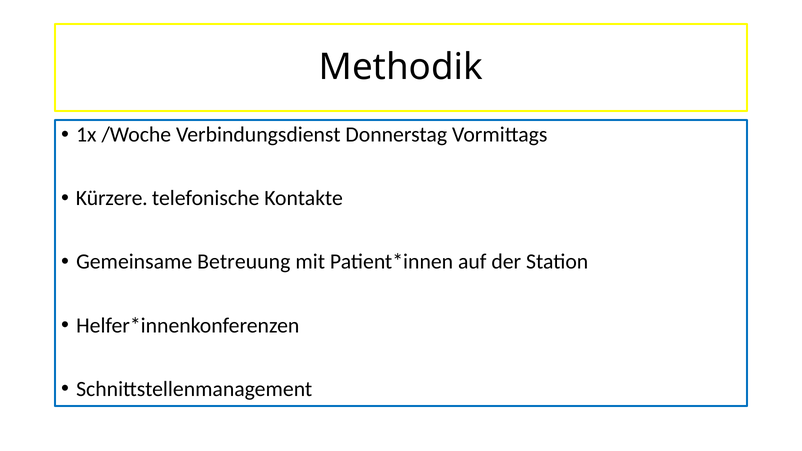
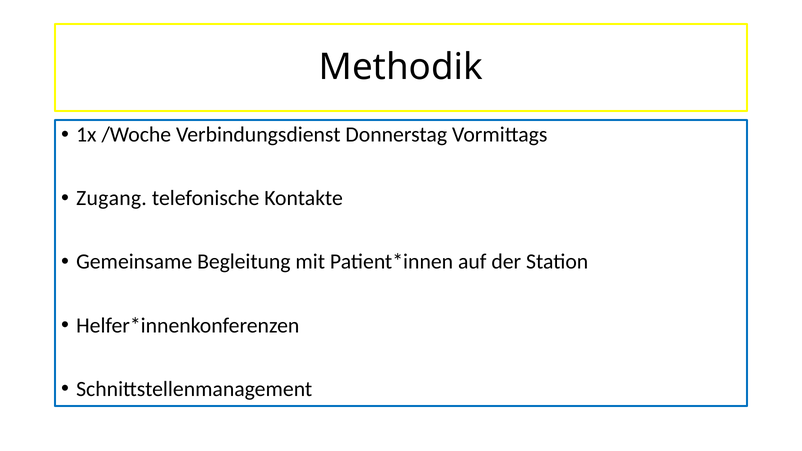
Kürzere: Kürzere -> Zugang
Betreuung: Betreuung -> Begleitung
